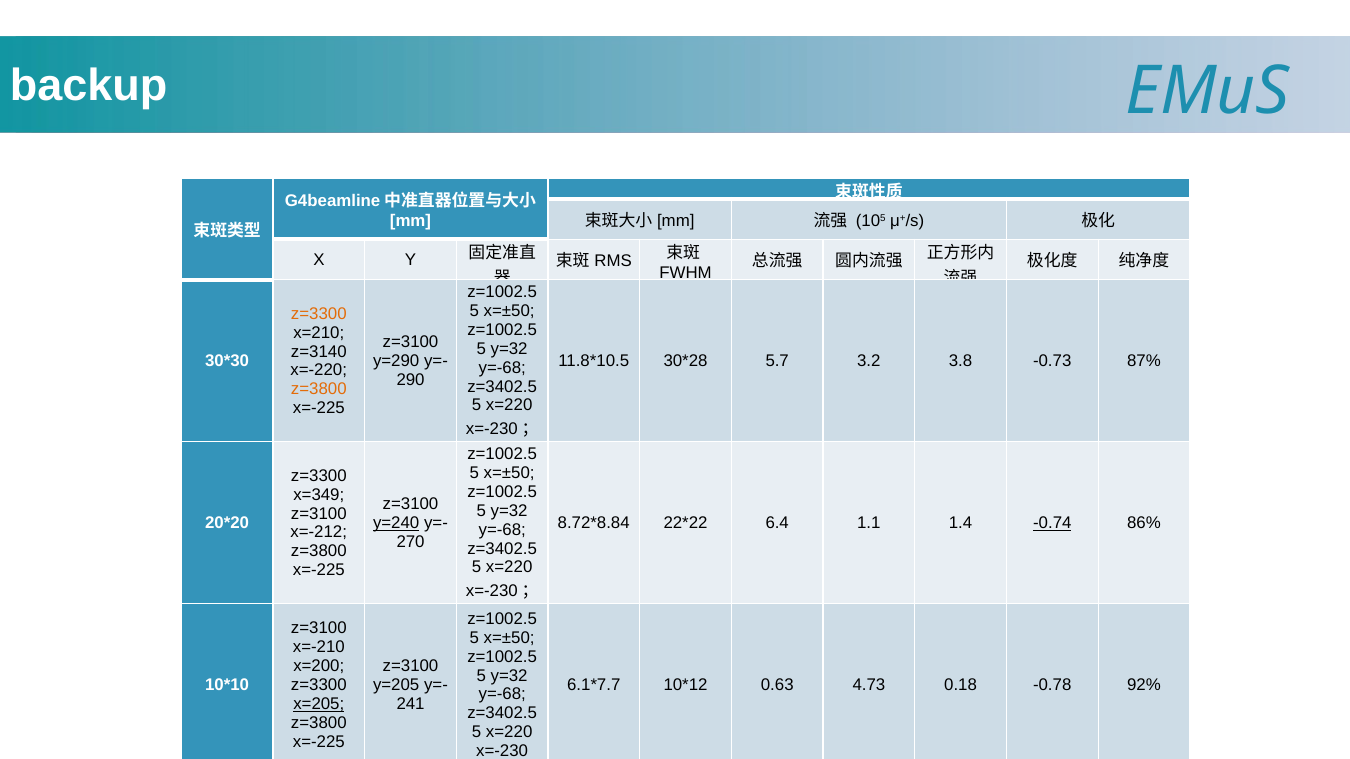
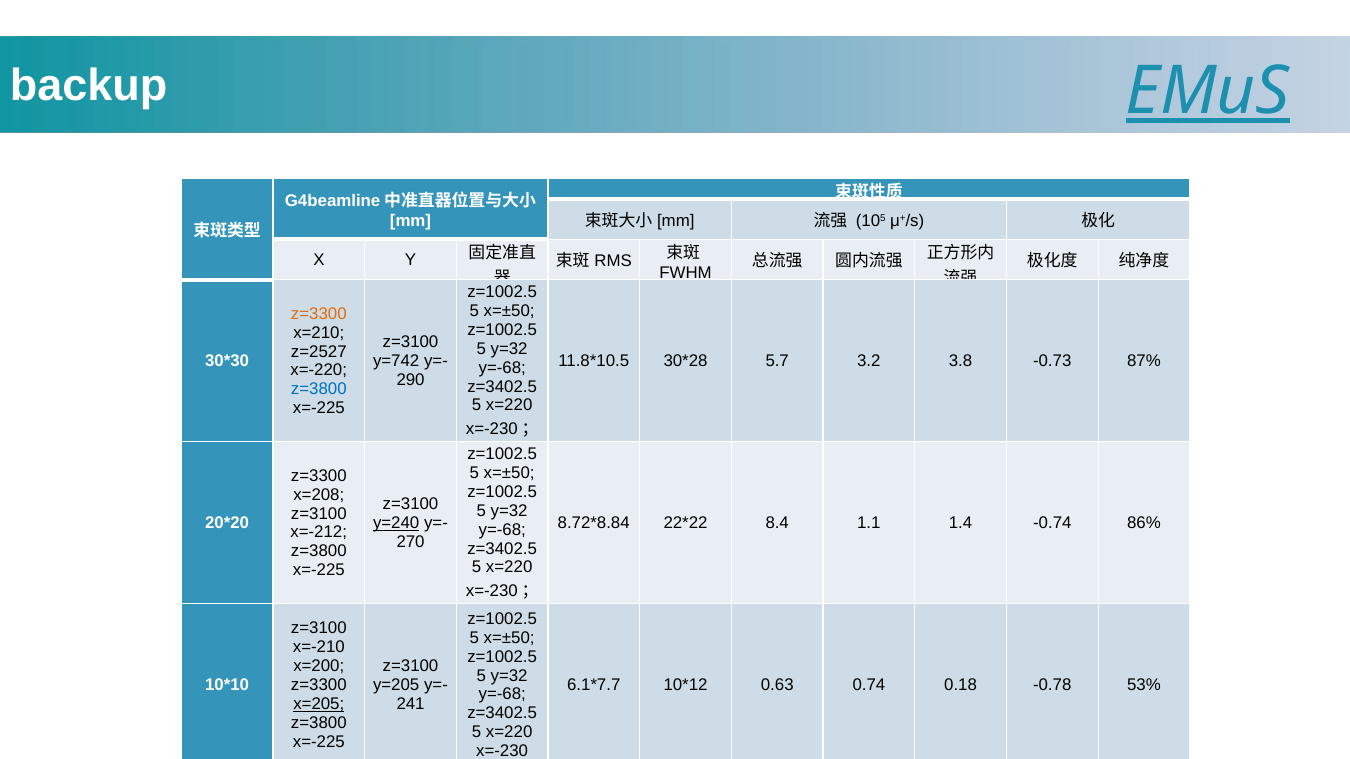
EMuS underline: none -> present
z=3140: z=3140 -> z=2527
y=290: y=290 -> y=742
z=3800 at (319, 390) colour: orange -> blue
x=349: x=349 -> x=208
6.4: 6.4 -> 8.4
-0.74 underline: present -> none
4.73: 4.73 -> 0.74
92%: 92% -> 53%
